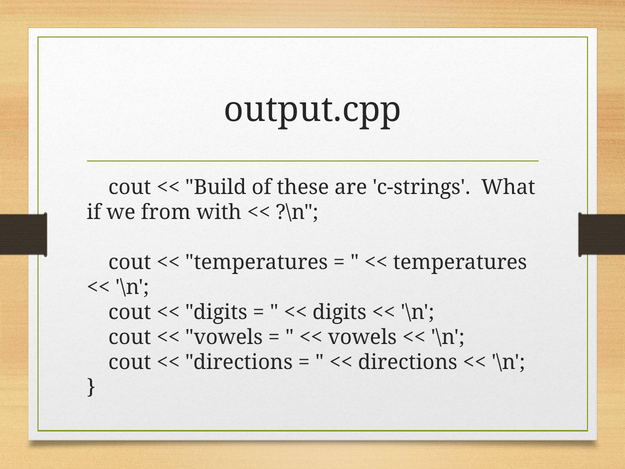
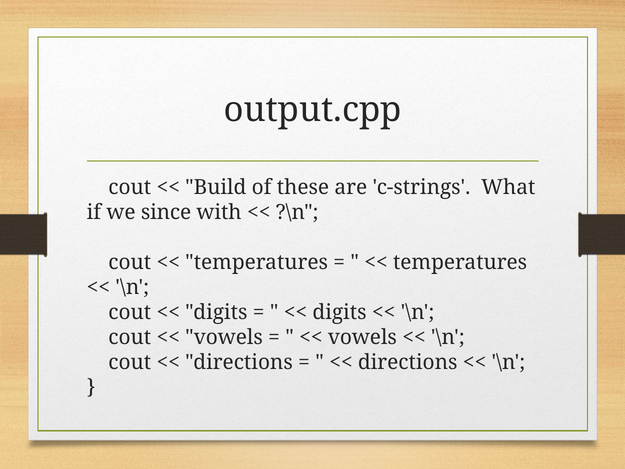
from: from -> since
